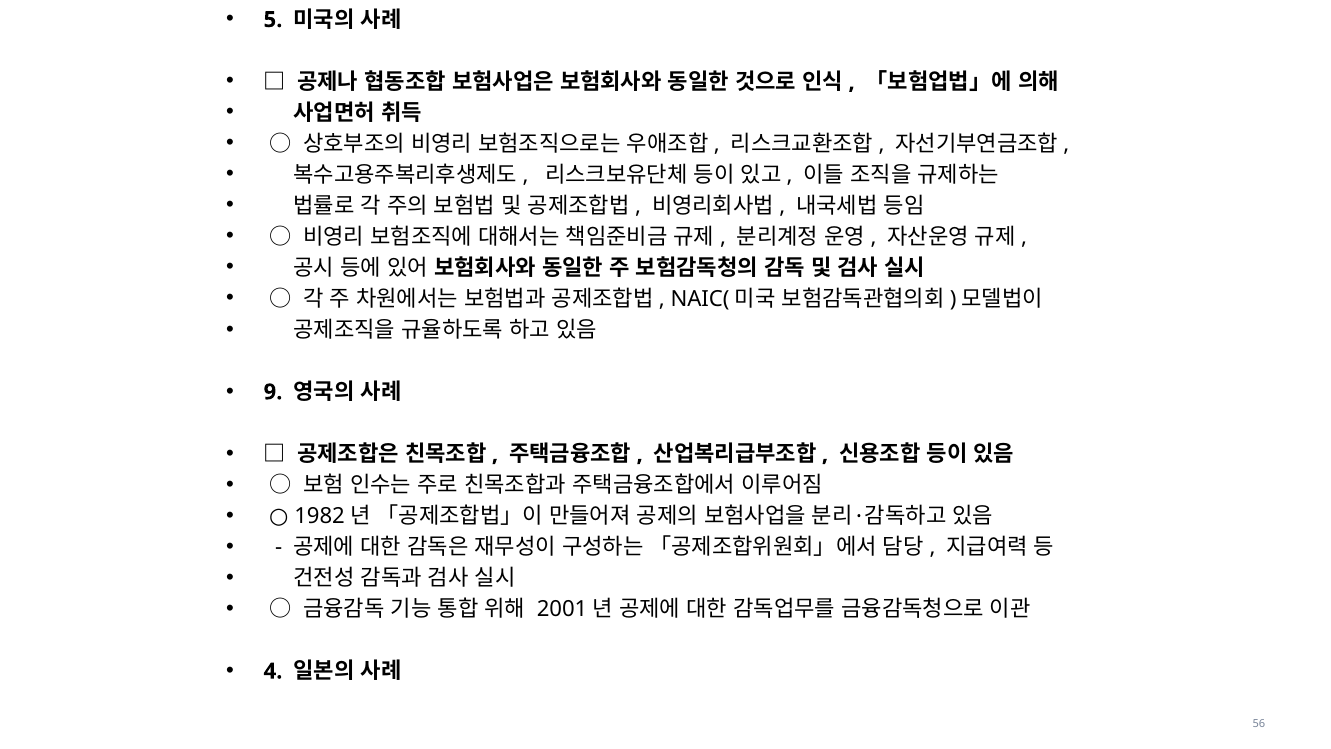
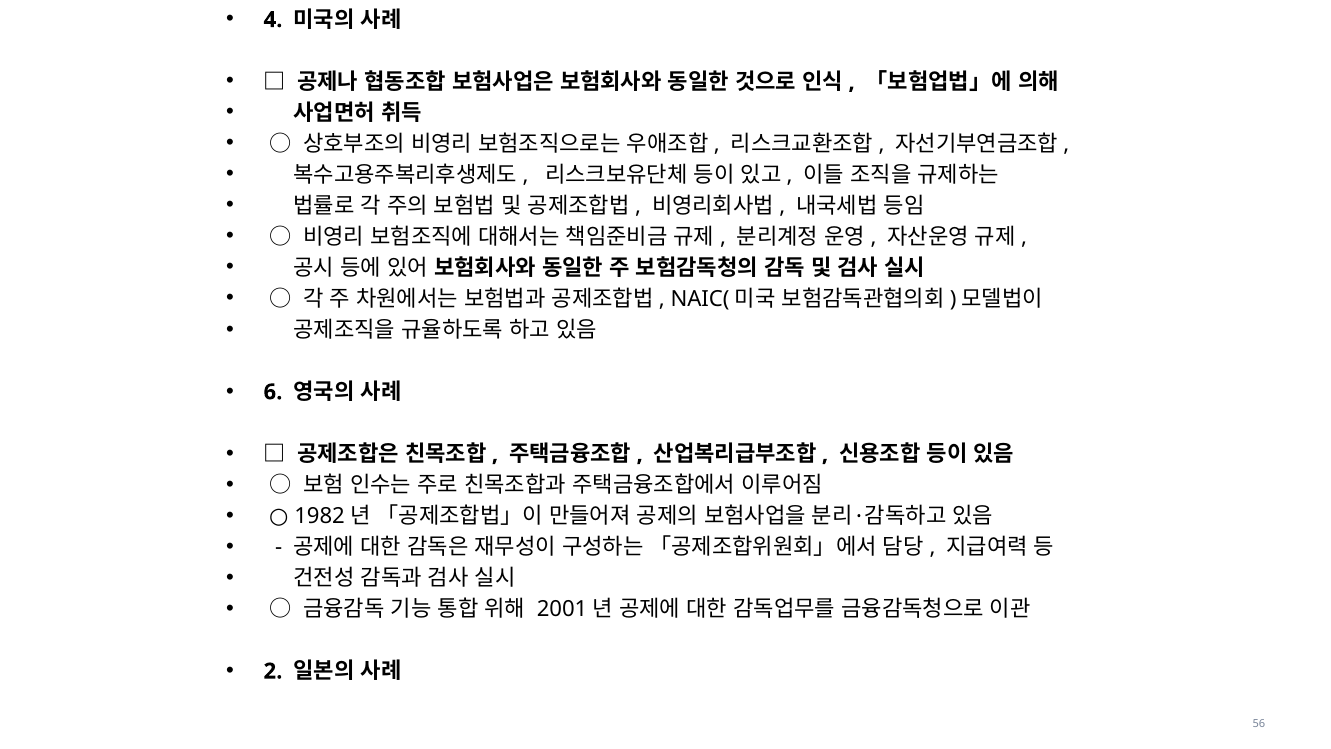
5: 5 -> 4
9: 9 -> 6
4: 4 -> 2
